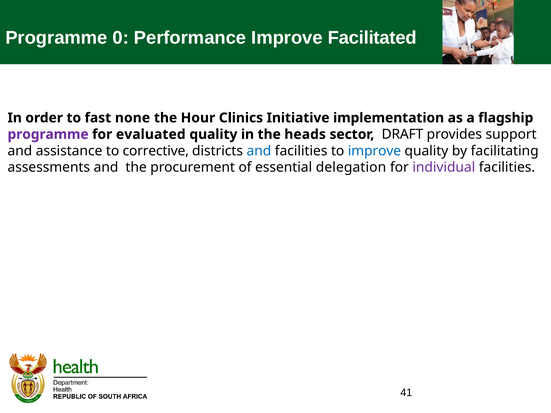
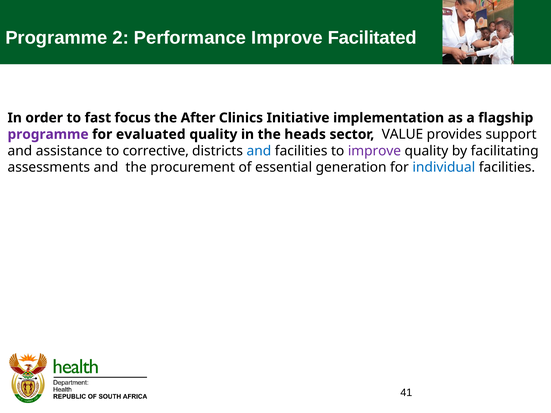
0: 0 -> 2
none: none -> focus
Hour: Hour -> After
DRAFT: DRAFT -> VALUE
improve at (374, 151) colour: blue -> purple
delegation: delegation -> generation
individual colour: purple -> blue
